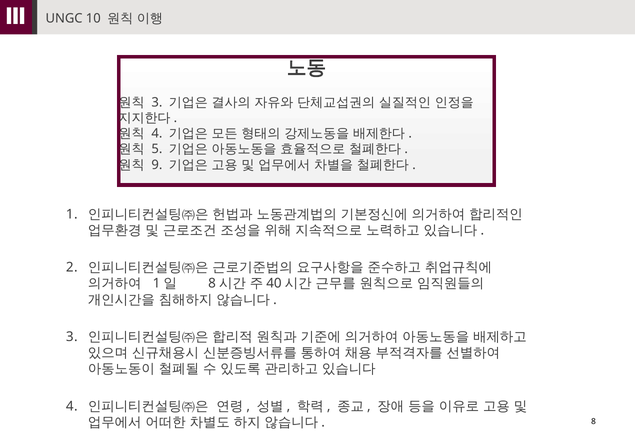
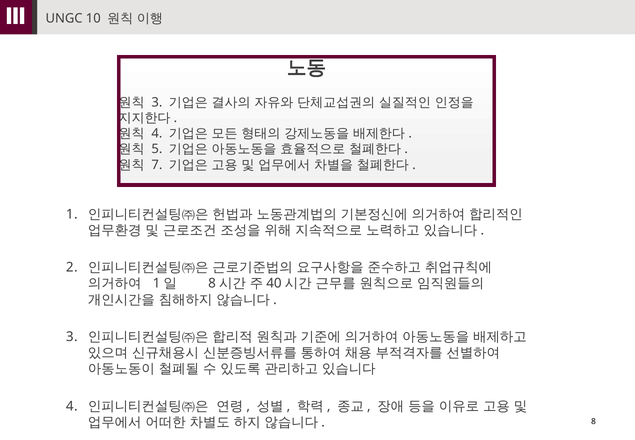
9: 9 -> 7
